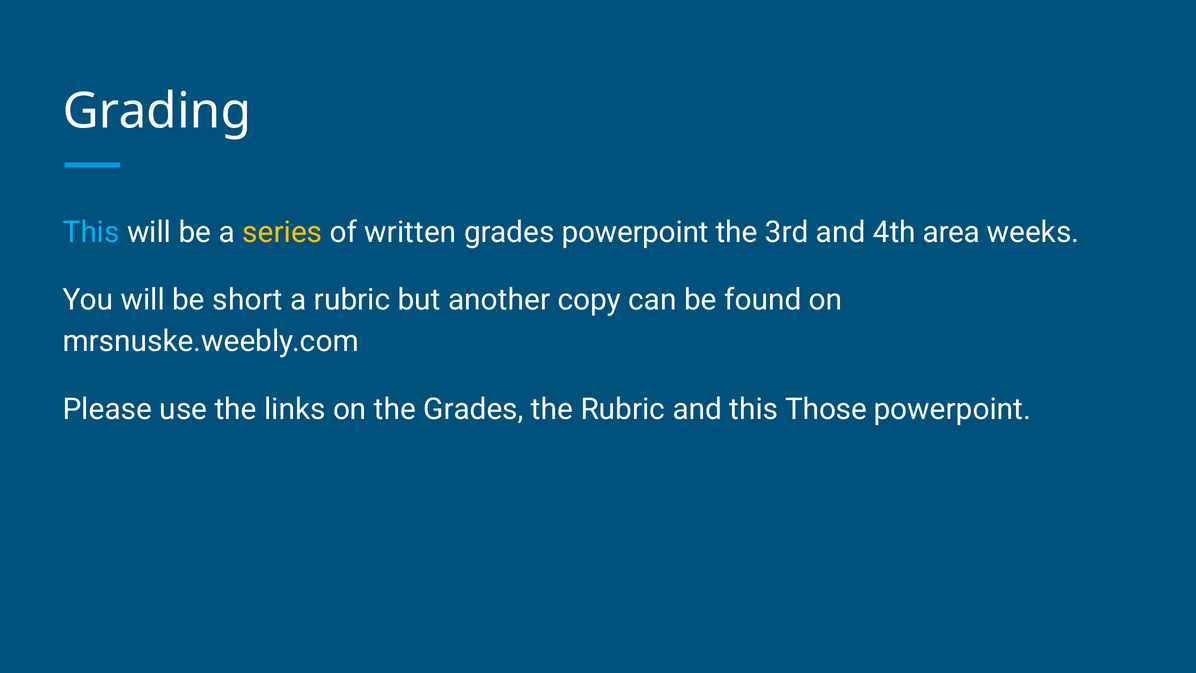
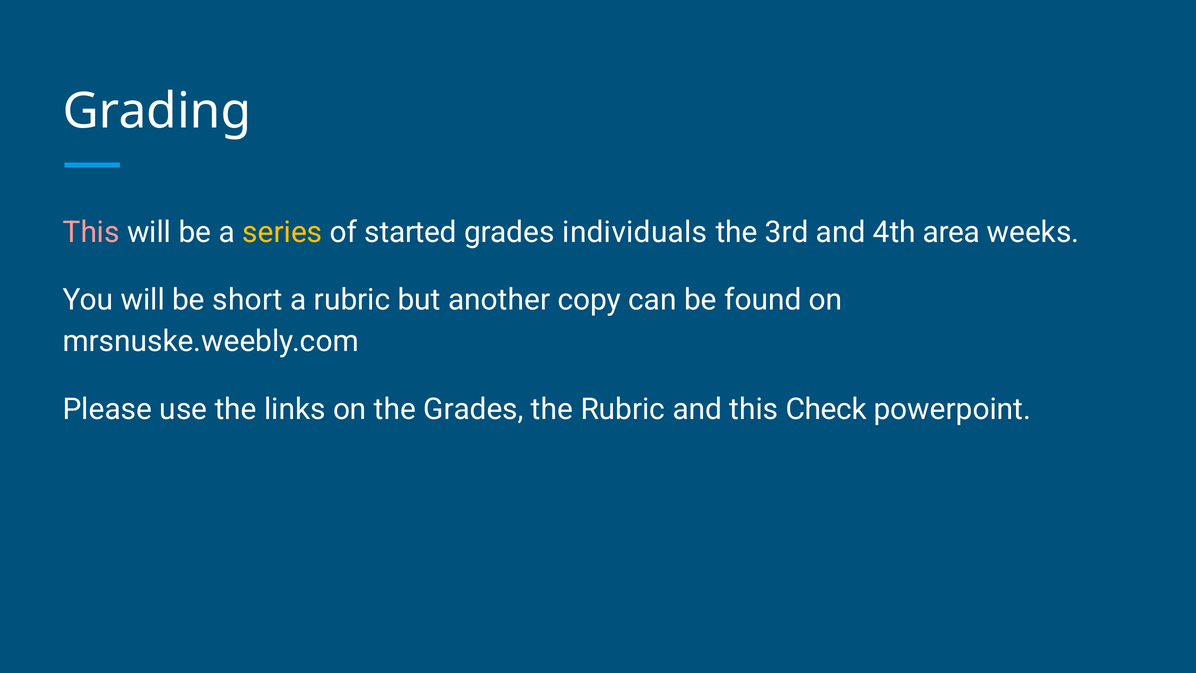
This at (91, 232) colour: light blue -> pink
written: written -> started
grades powerpoint: powerpoint -> individuals
Those: Those -> Check
